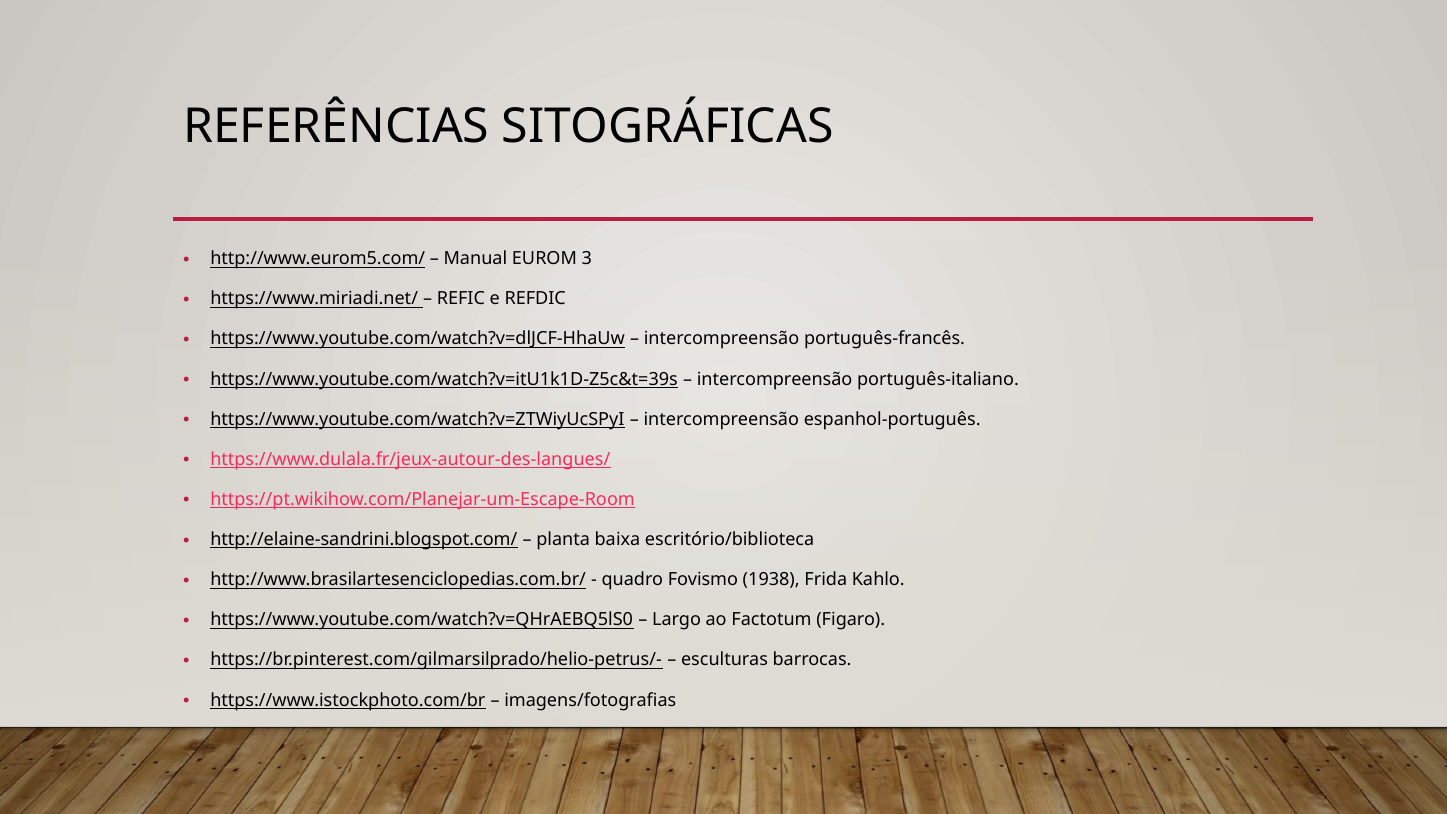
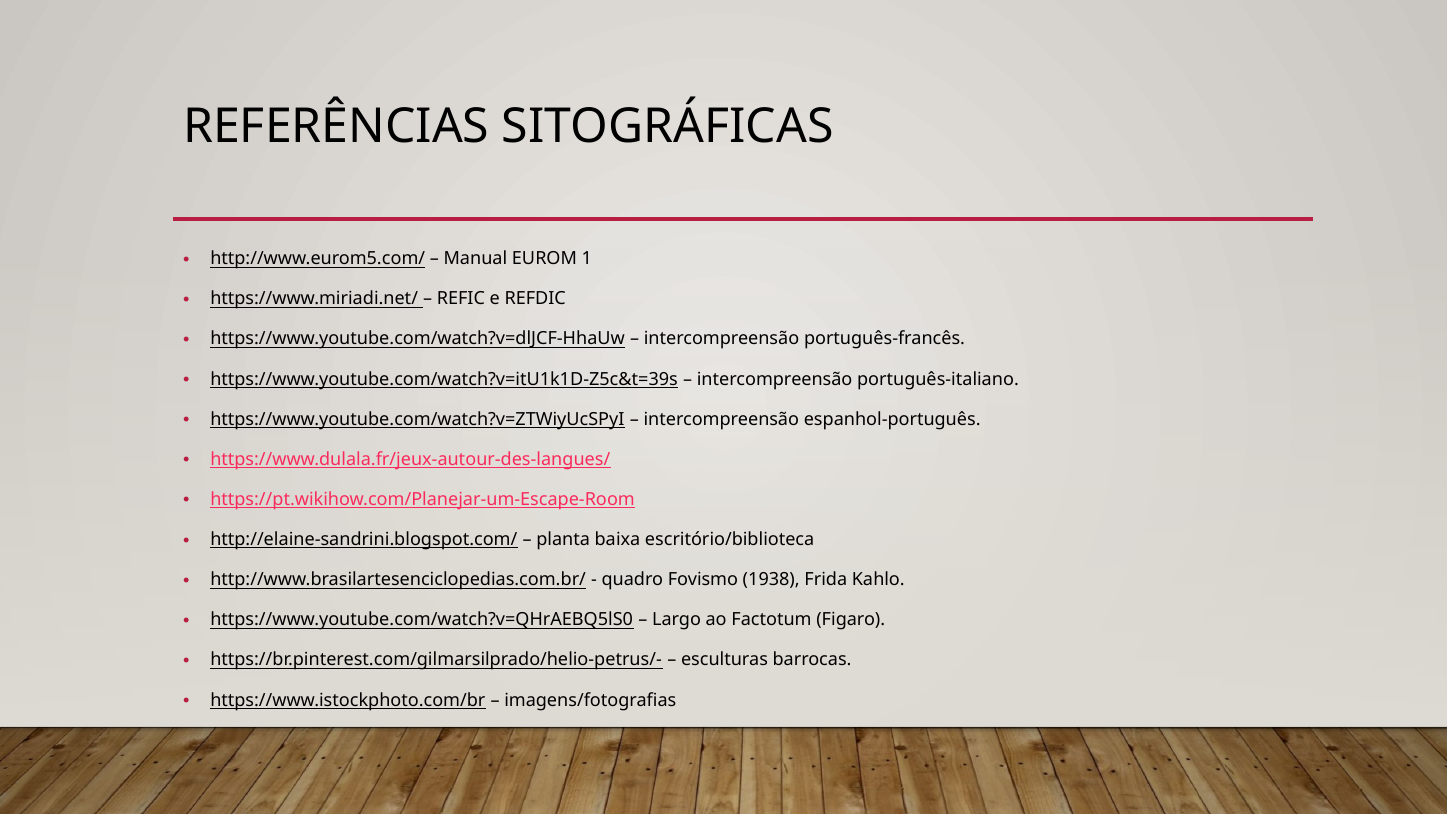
3: 3 -> 1
